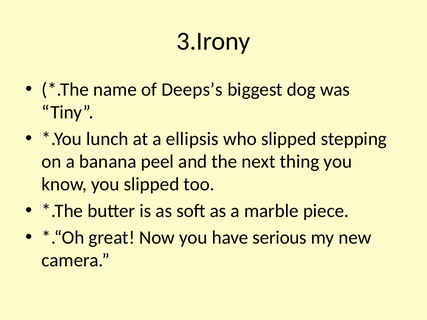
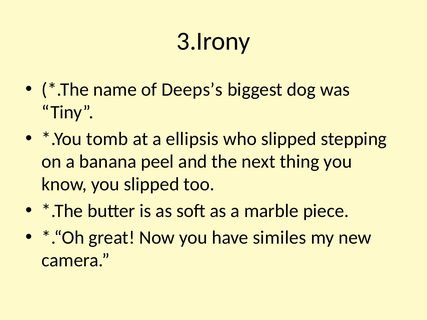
lunch: lunch -> tomb
serious: serious -> similes
